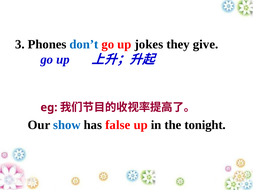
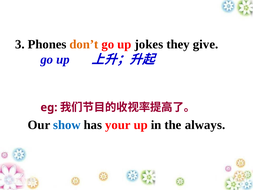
don’t colour: blue -> orange
false: false -> your
tonight: tonight -> always
